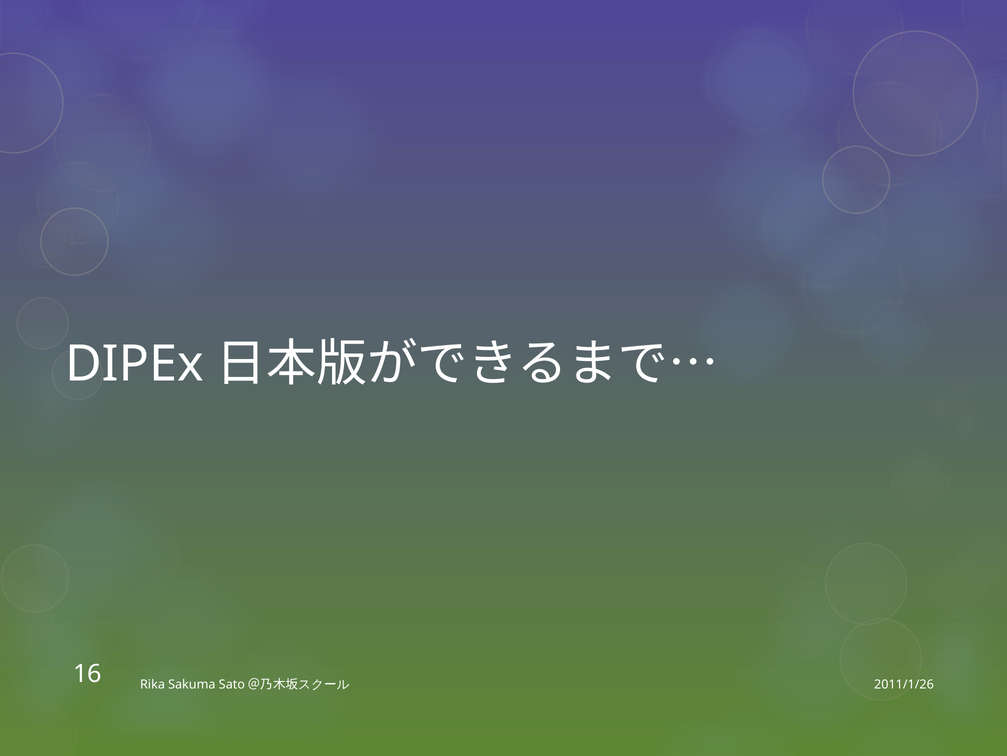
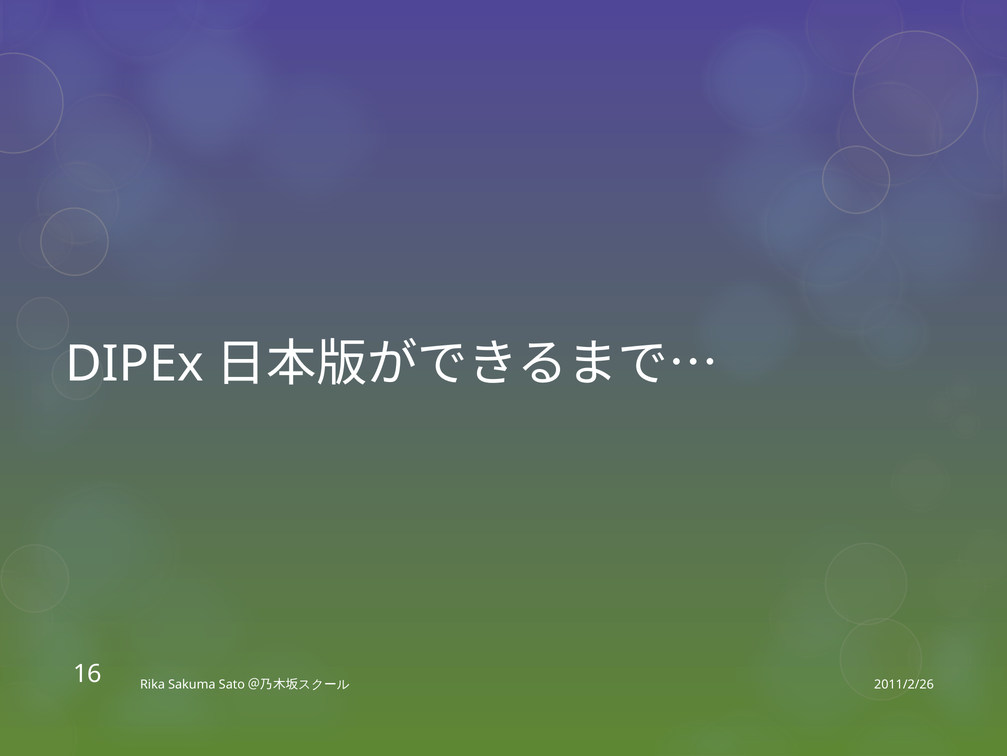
2011/1/26: 2011/1/26 -> 2011/2/26
